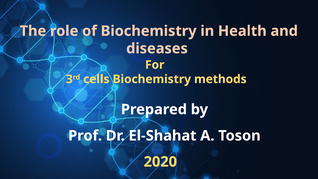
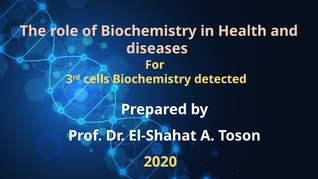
methods: methods -> detected
